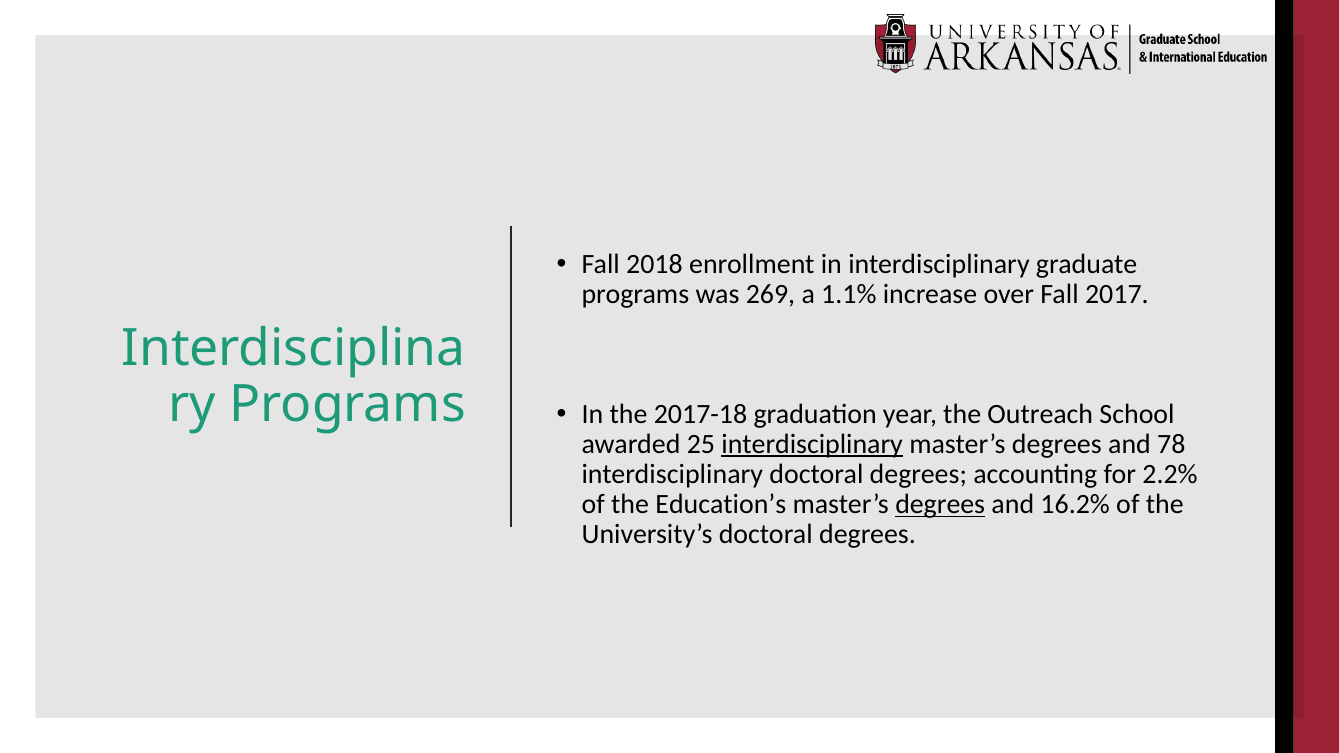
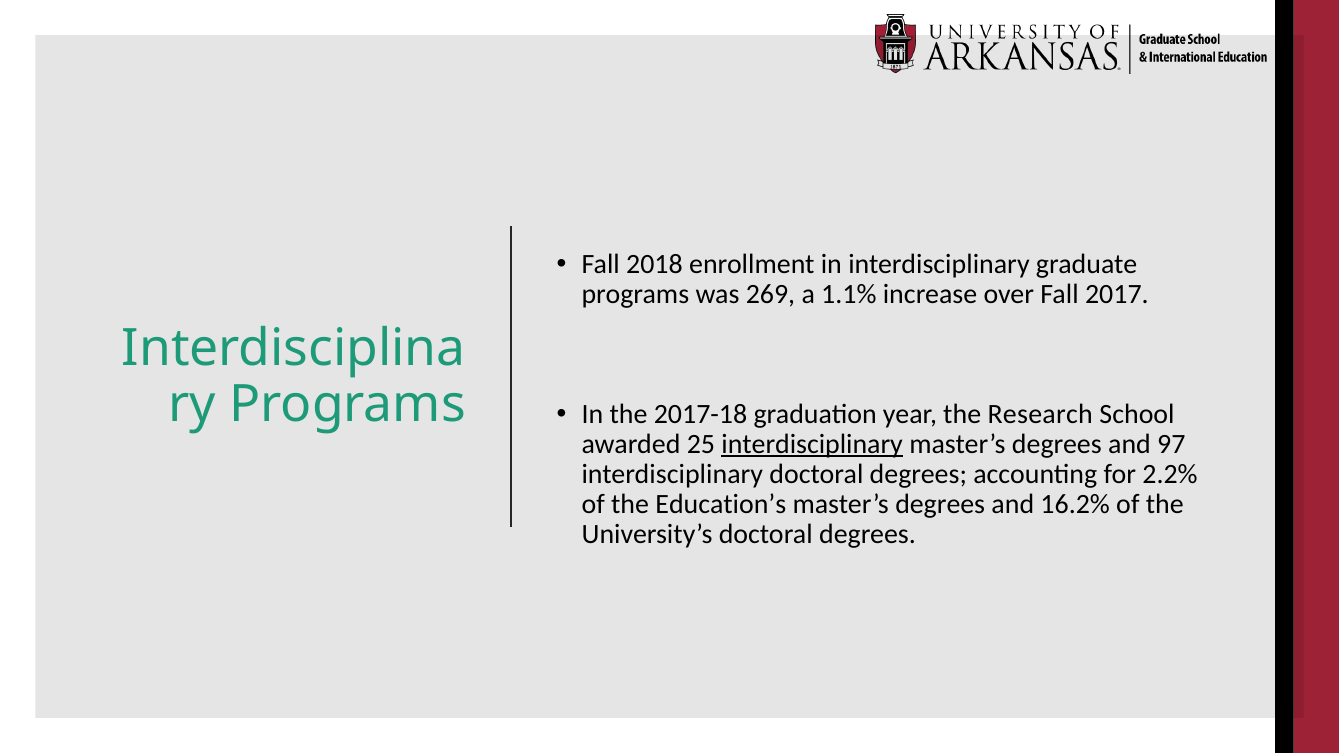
Outreach: Outreach -> Research
78: 78 -> 97
degrees at (940, 505) underline: present -> none
